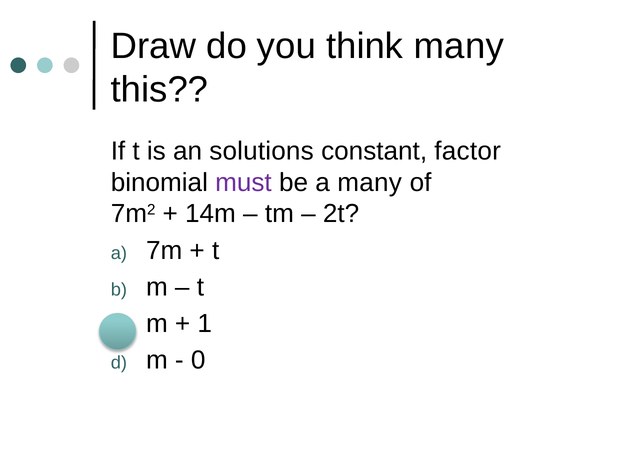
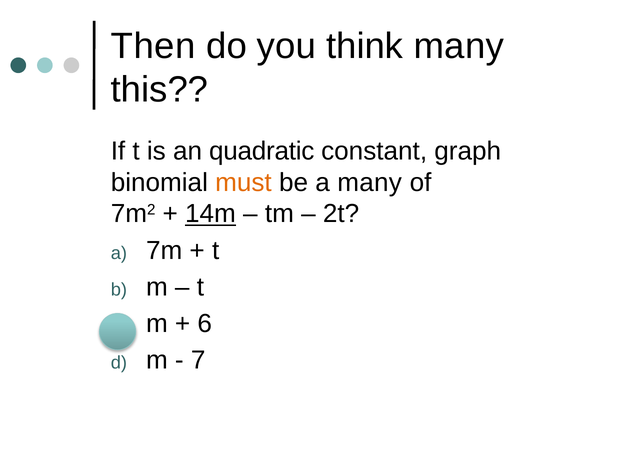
Draw: Draw -> Then
solutions: solutions -> quadratic
factor: factor -> graph
must colour: purple -> orange
14m underline: none -> present
1: 1 -> 6
0: 0 -> 7
